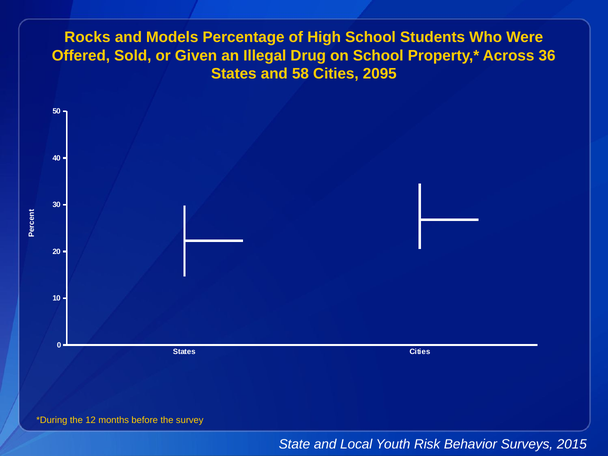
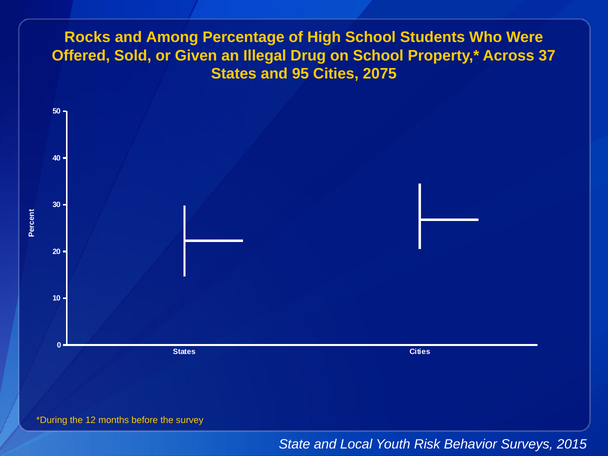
Models: Models -> Among
36: 36 -> 37
58: 58 -> 95
2095: 2095 -> 2075
